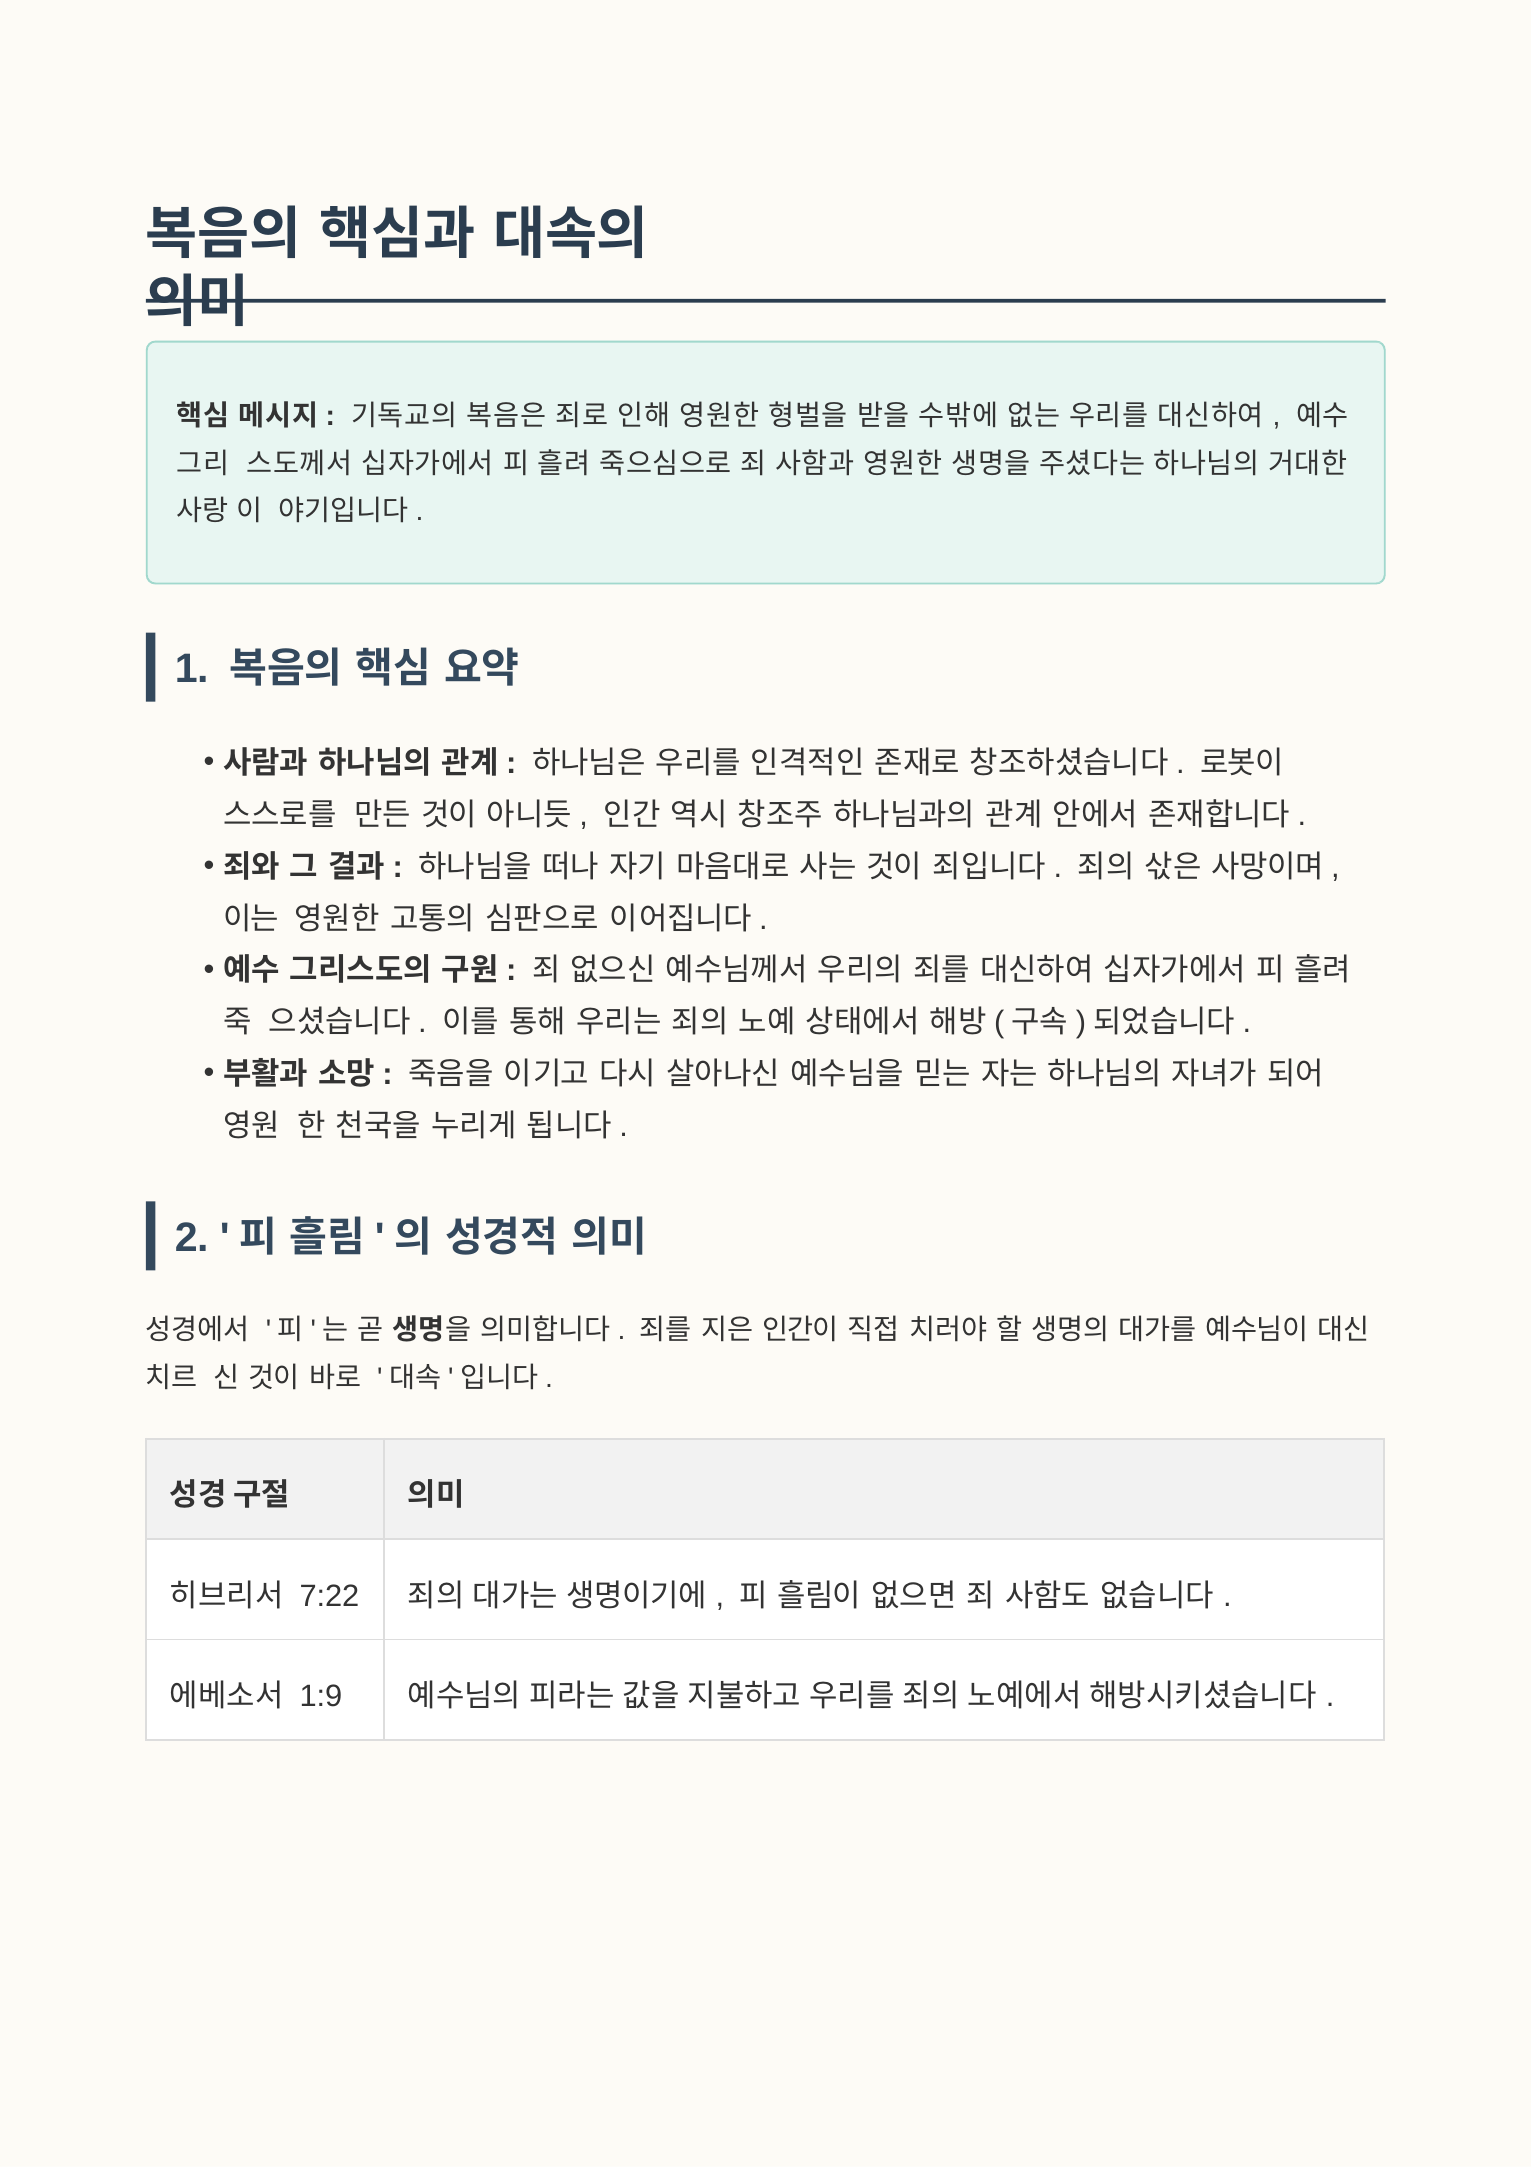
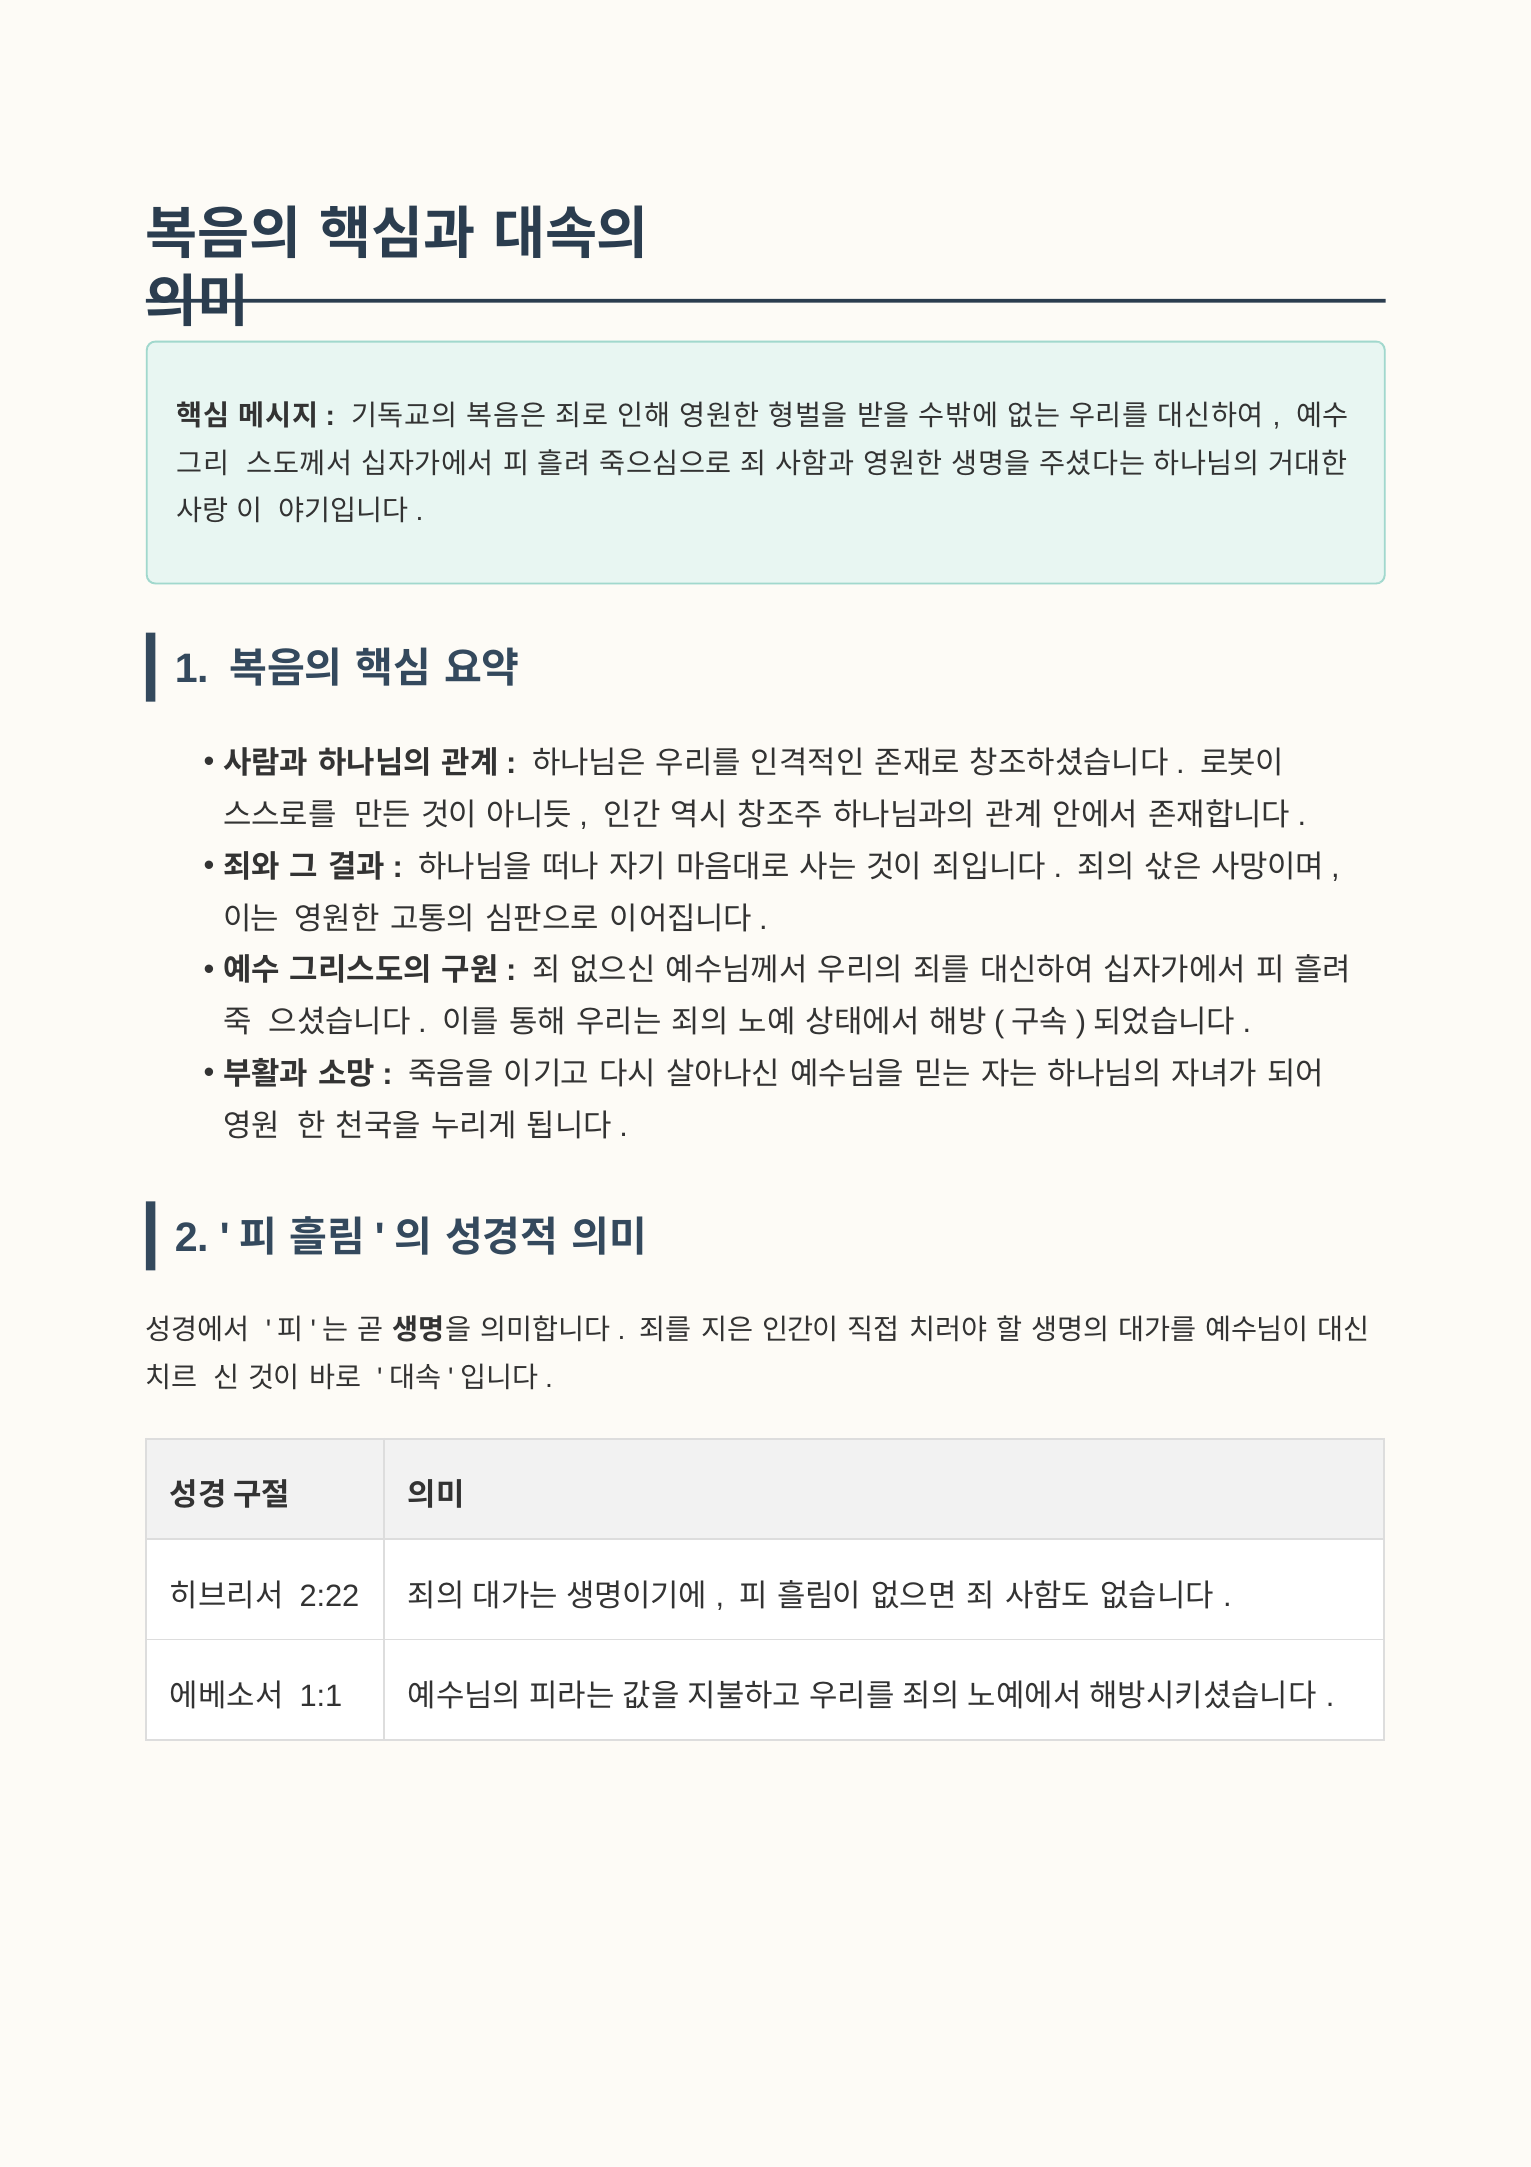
7:22: 7:22 -> 2:22
1:9: 1:9 -> 1:1
